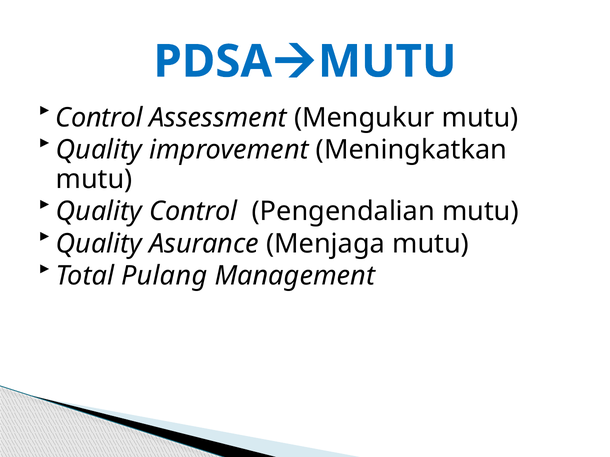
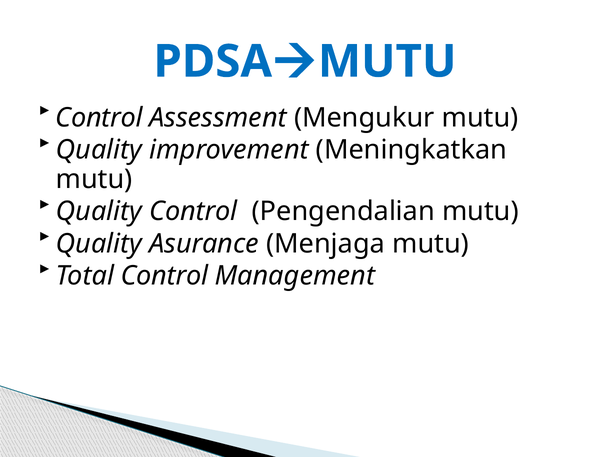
Total Pulang: Pulang -> Control
